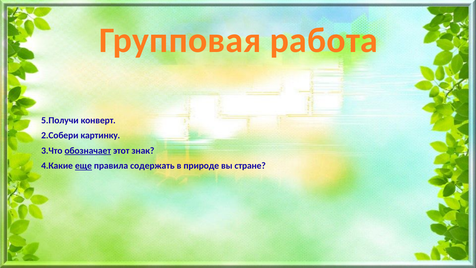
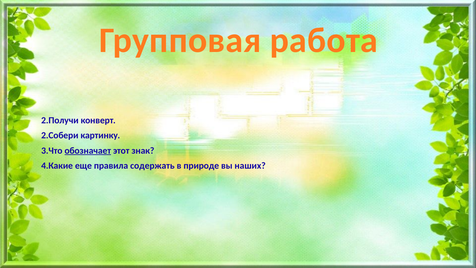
5.Получи: 5.Получи -> 2.Получи
еще underline: present -> none
стране: стране -> наших
